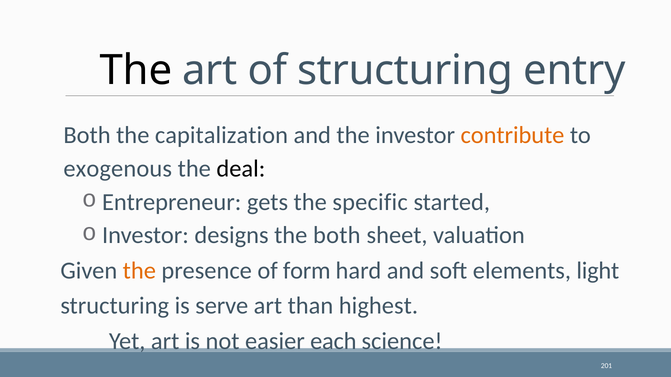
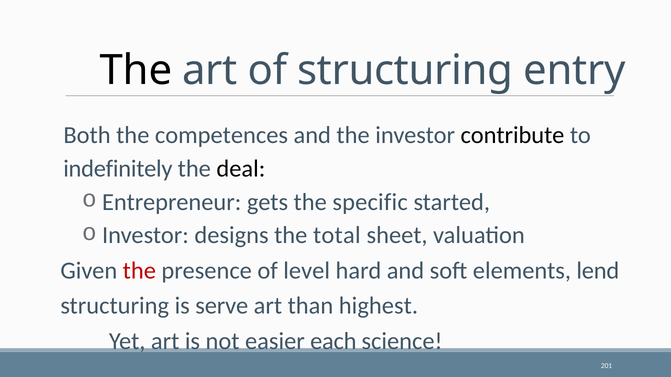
capitalization: capitalization -> competences
contribute colour: orange -> black
exogenous: exogenous -> indefinitely
the both: both -> total
the at (139, 271) colour: orange -> red
form: form -> level
light: light -> lend
